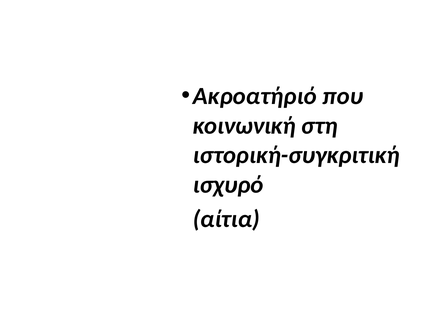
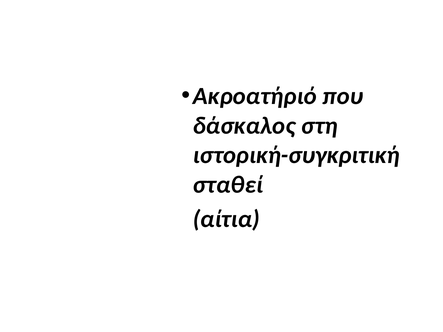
κοινωνική: κοινωνική -> δάσκαλος
ισχυρό: ισχυρό -> σταθεί
